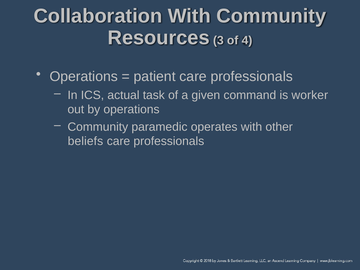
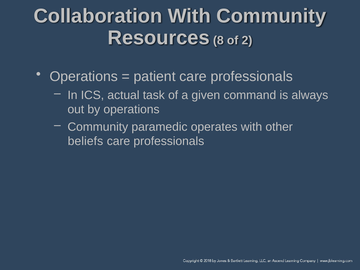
3: 3 -> 8
4: 4 -> 2
worker: worker -> always
